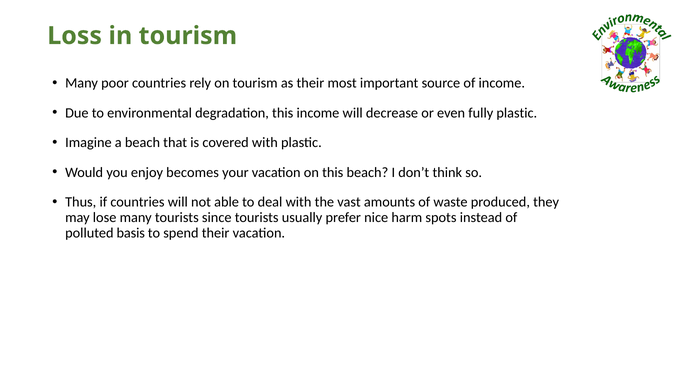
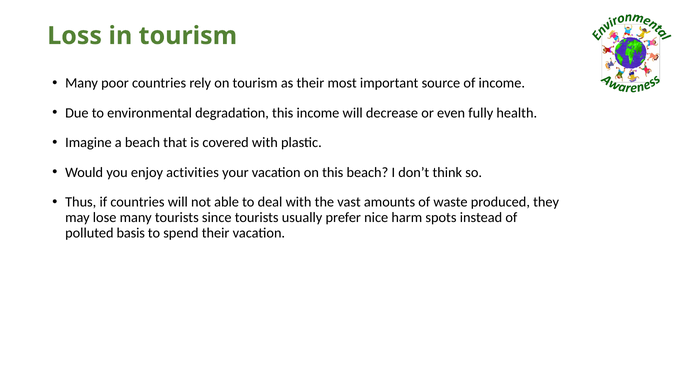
fully plastic: plastic -> health
becomes: becomes -> activities
